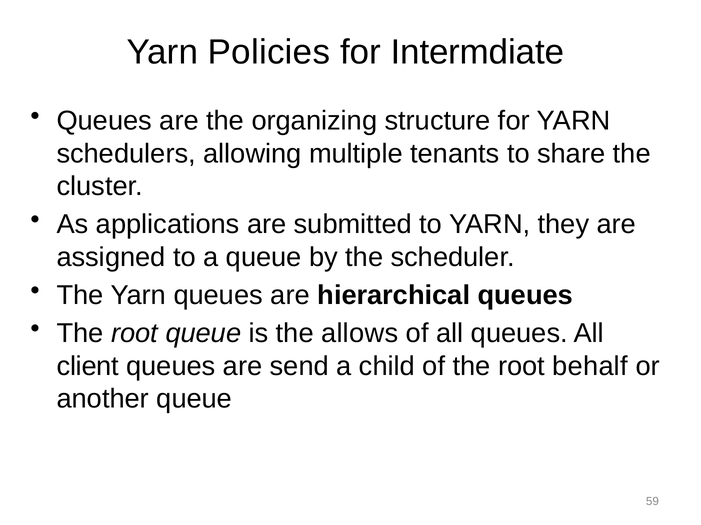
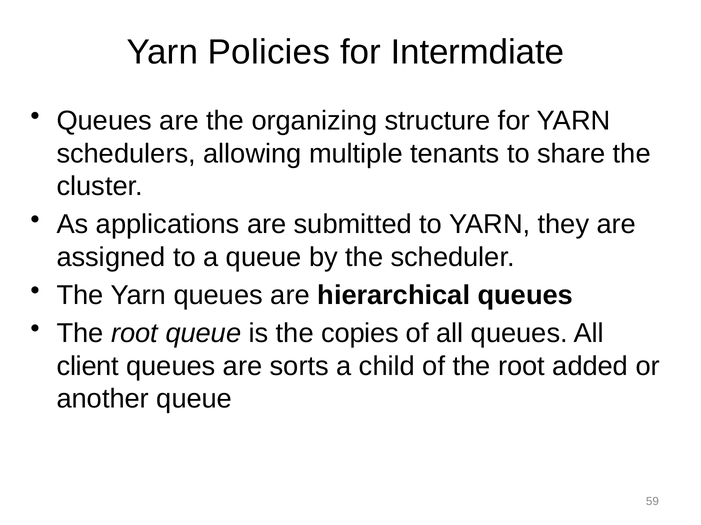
allows: allows -> copies
send: send -> sorts
behalf: behalf -> added
